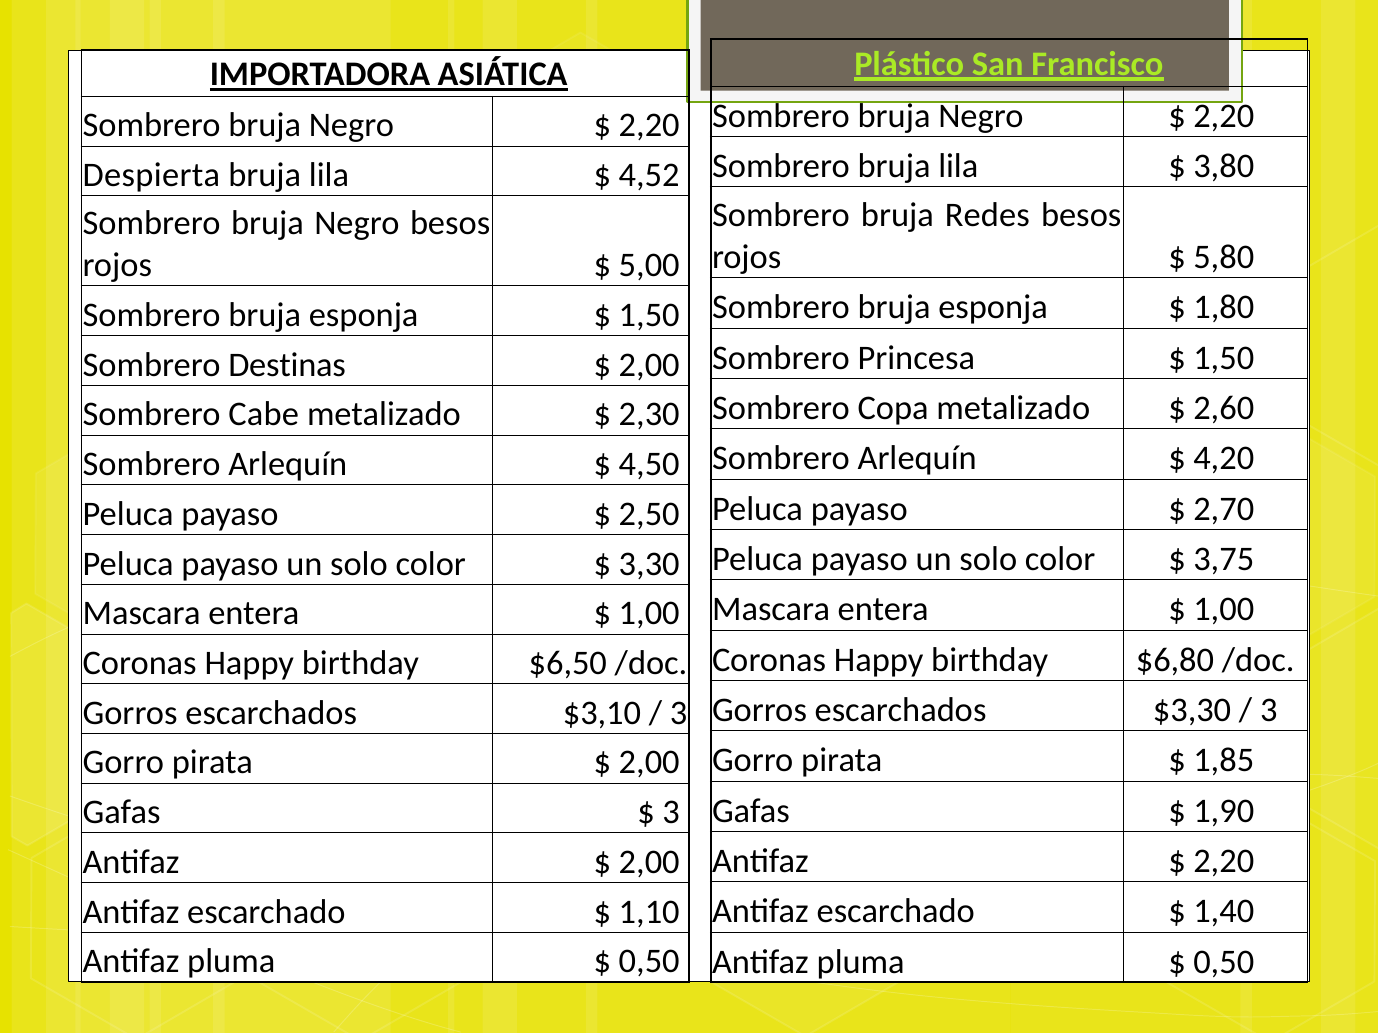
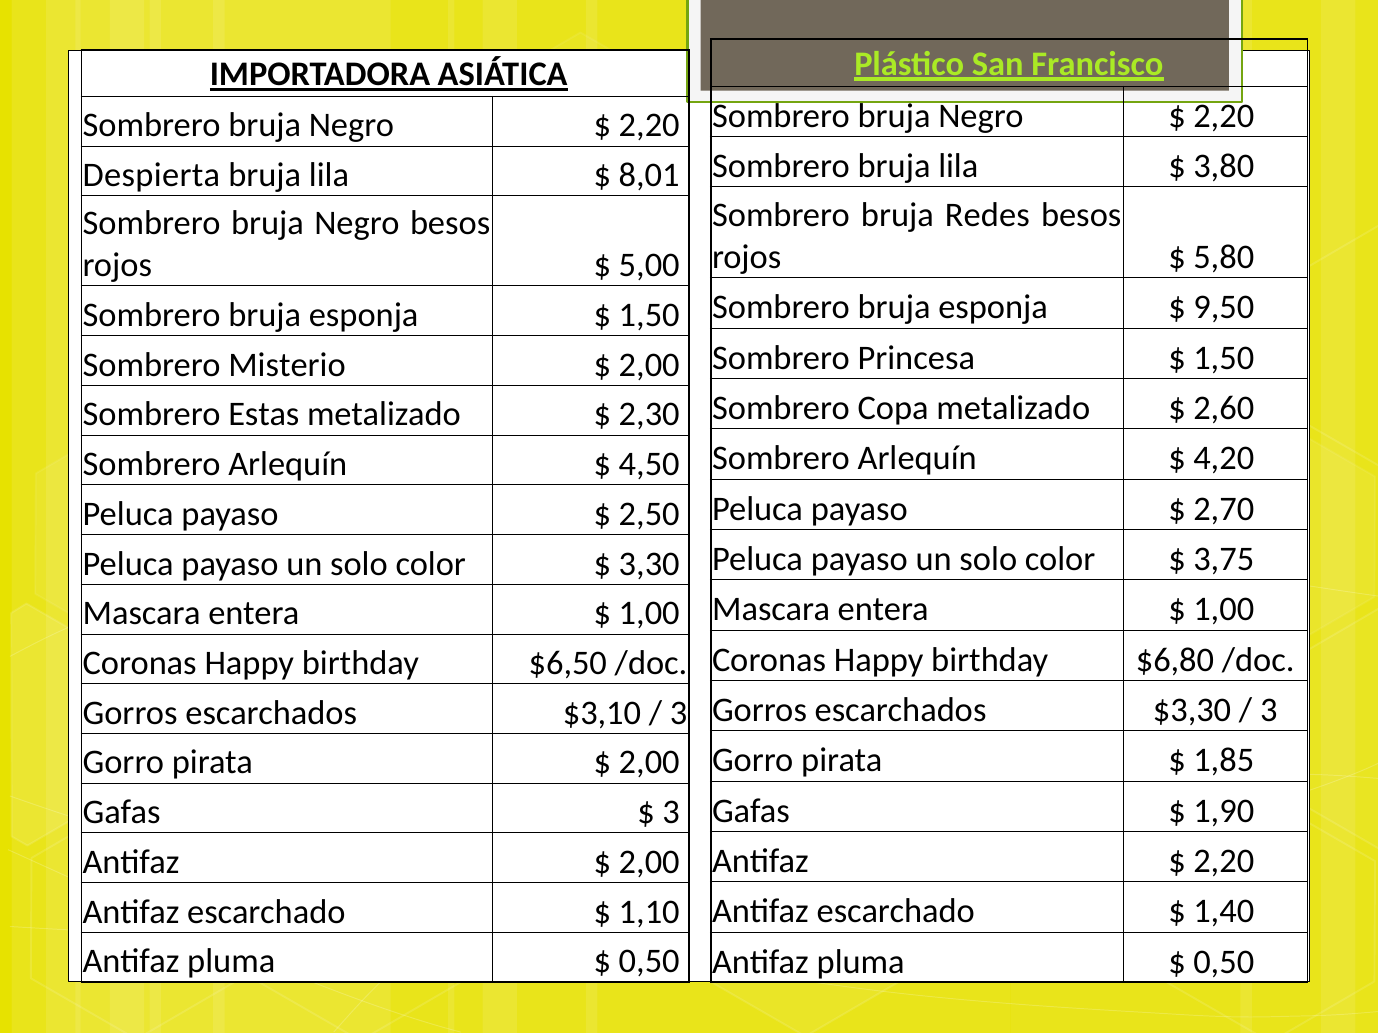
4,52: 4,52 -> 8,01
1,80: 1,80 -> 9,50
Destinas: Destinas -> Misterio
Cabe: Cabe -> Estas
